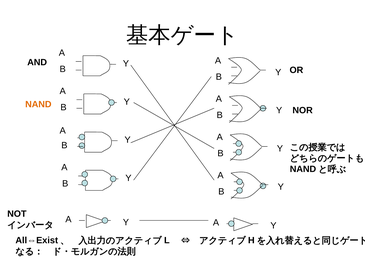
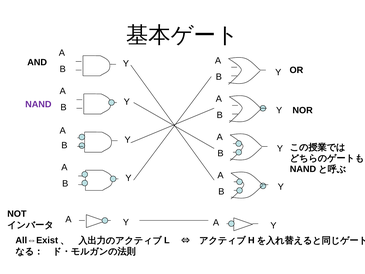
NAND colour: orange -> purple
